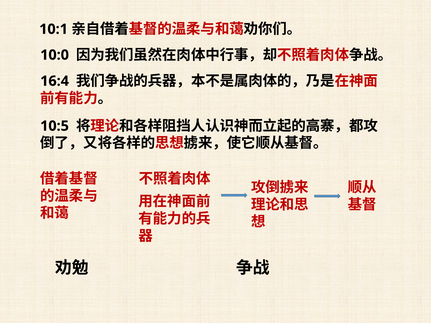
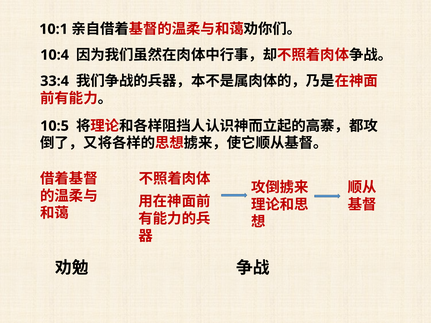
10:0: 10:0 -> 10:4
16:4: 16:4 -> 33:4
